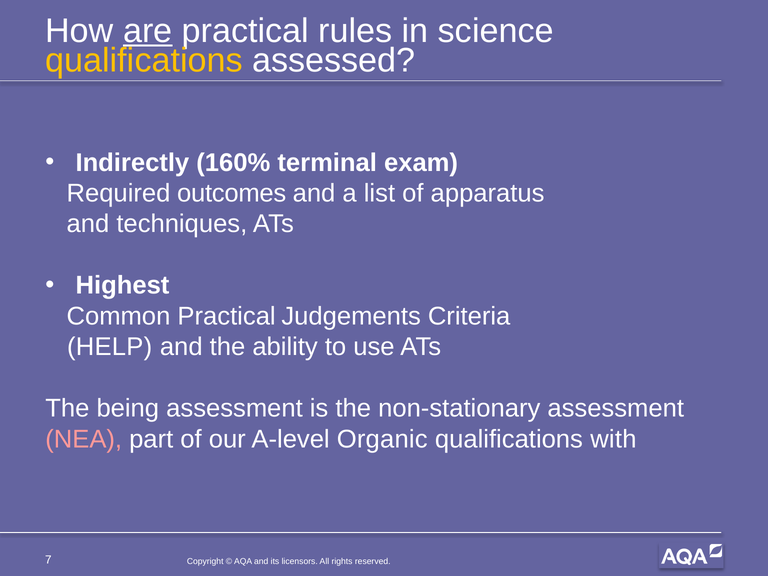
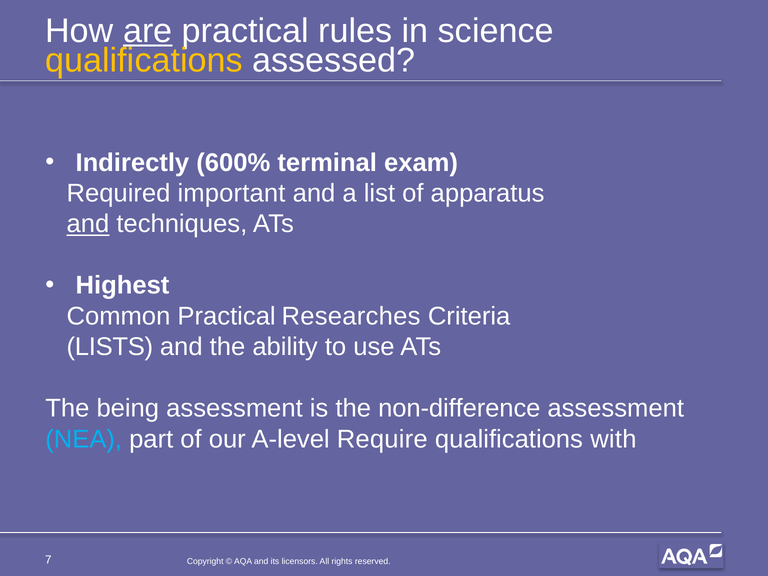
160%: 160% -> 600%
outcomes: outcomes -> important
and at (88, 224) underline: none -> present
Judgements: Judgements -> Researches
HELP: HELP -> LISTS
non-stationary: non-stationary -> non-difference
NEA colour: pink -> light blue
Organic: Organic -> Require
